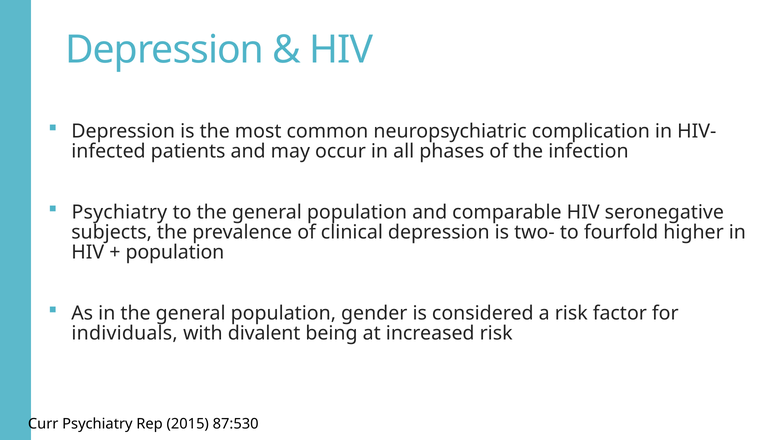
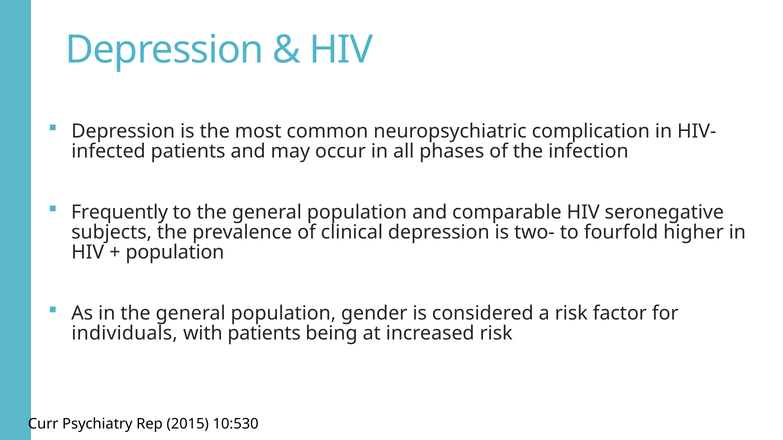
Psychiatry at (119, 212): Psychiatry -> Frequently
with divalent: divalent -> patients
87:530: 87:530 -> 10:530
